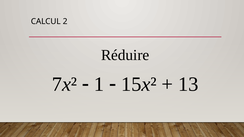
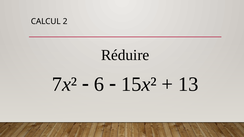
1: 1 -> 6
